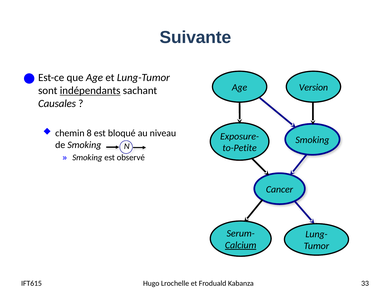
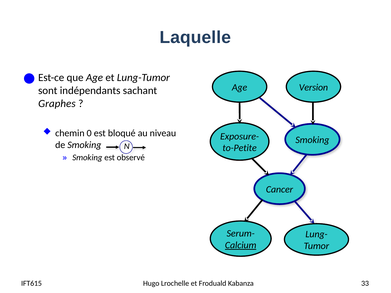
Suivante: Suivante -> Laquelle
indépendants underline: present -> none
Causales: Causales -> Graphes
8: 8 -> 0
